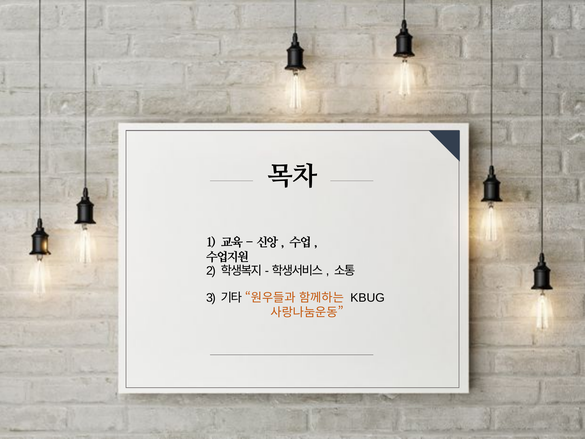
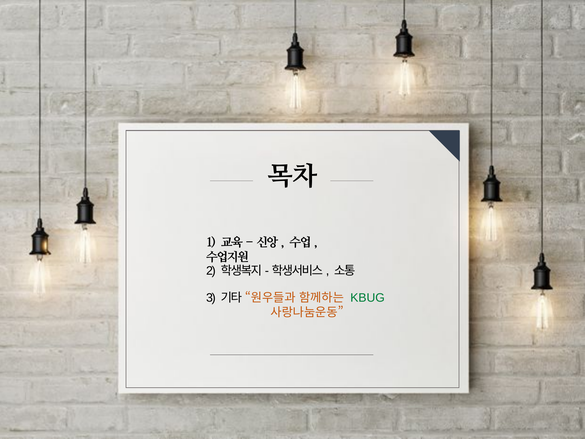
KBUG colour: black -> green
